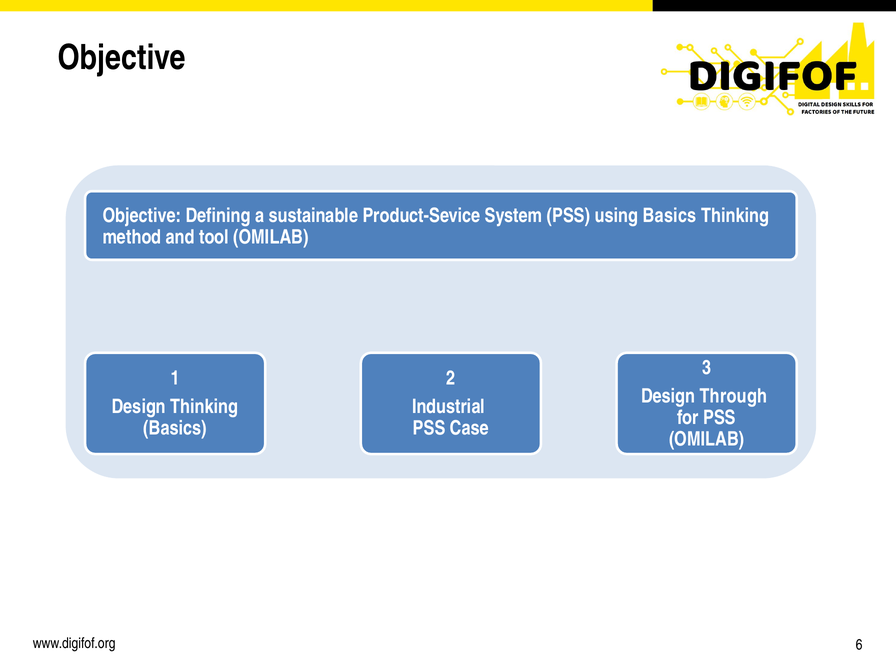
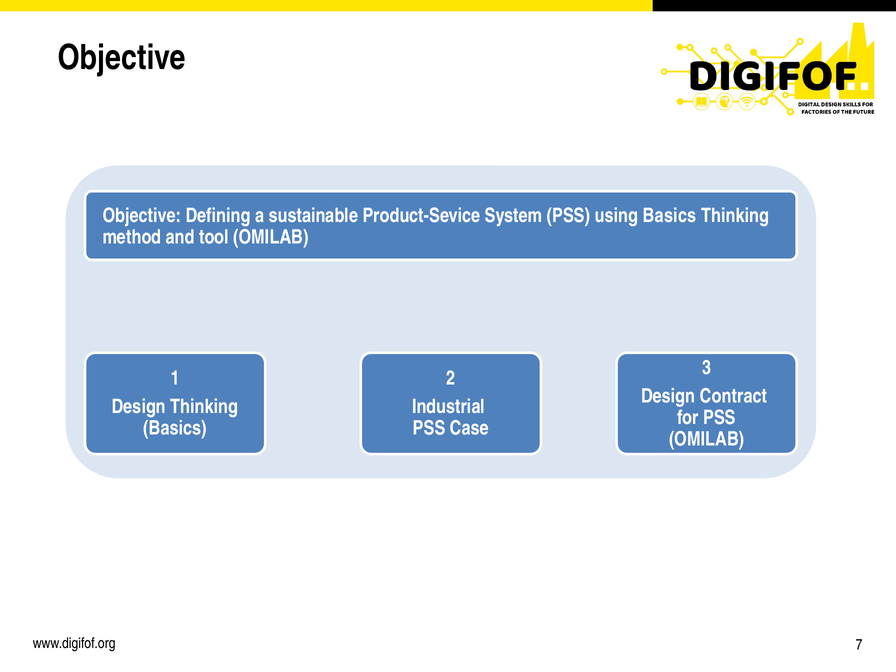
Through: Through -> Contract
6: 6 -> 7
